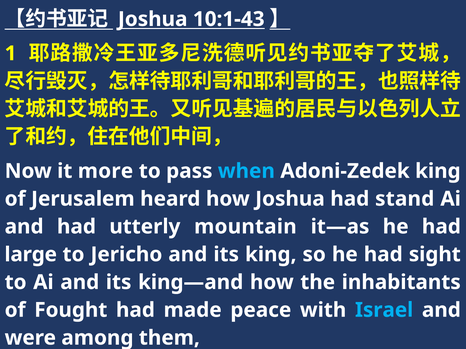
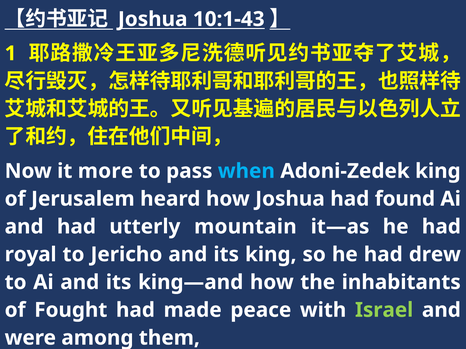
stand: stand -> found
large: large -> royal
sight: sight -> drew
Israel colour: light blue -> light green
